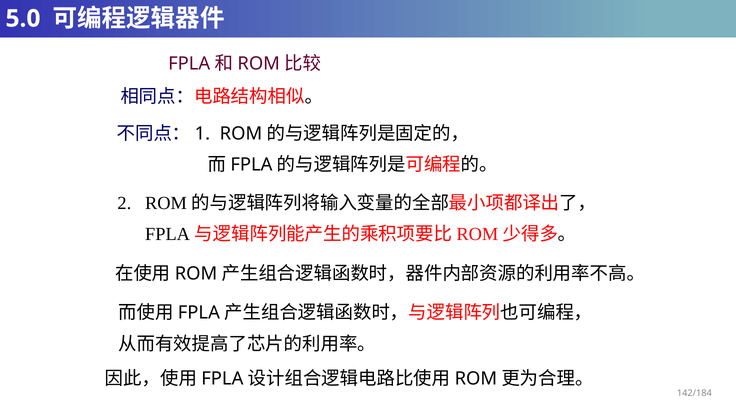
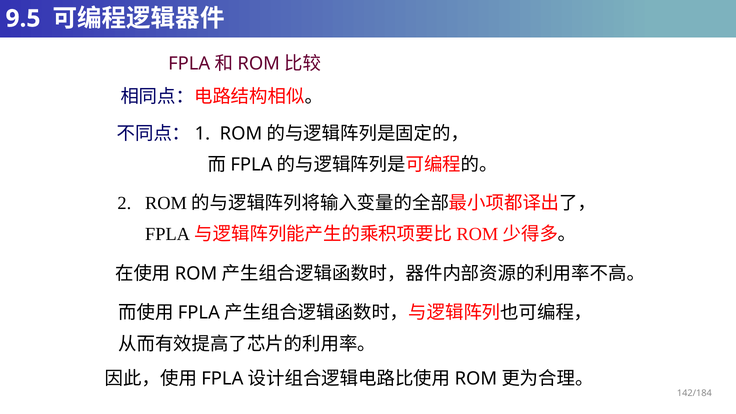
5.0: 5.0 -> 9.5
